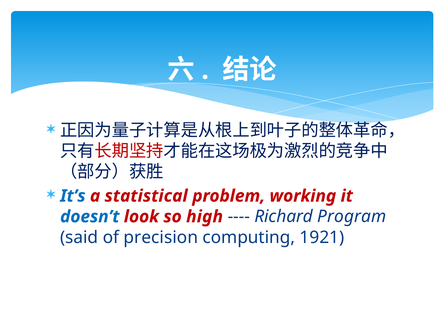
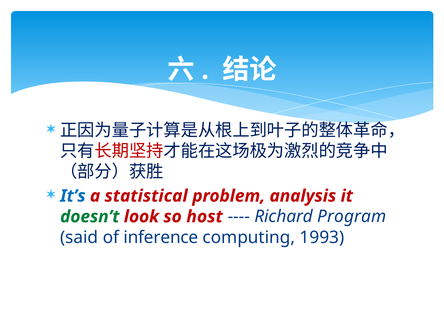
working: working -> analysis
doesn’t colour: blue -> green
high: high -> host
precision: precision -> inference
1921: 1921 -> 1993
